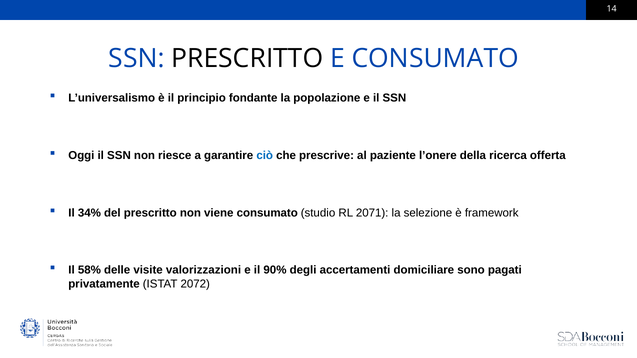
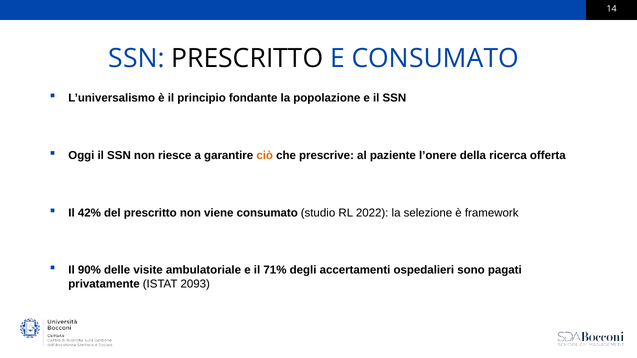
ciò colour: blue -> orange
34%: 34% -> 42%
2071: 2071 -> 2022
58%: 58% -> 90%
valorizzazioni: valorizzazioni -> ambulatoriale
90%: 90% -> 71%
domiciliare: domiciliare -> ospedalieri
2072: 2072 -> 2093
